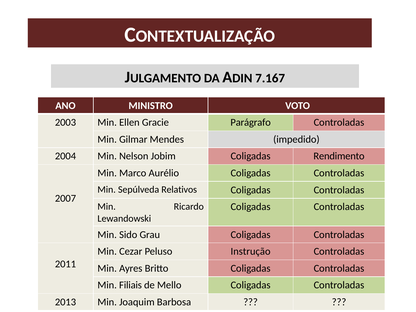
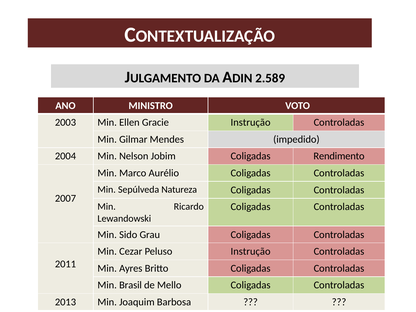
7.167: 7.167 -> 2.589
Gracie Parágrafo: Parágrafo -> Instrução
Relativos: Relativos -> Natureza
Filiais: Filiais -> Brasil
